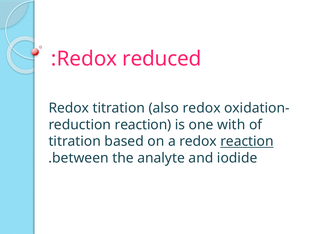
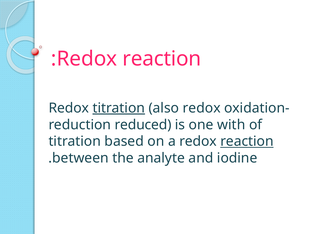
reduced at (162, 59): reduced -> reaction
titration at (119, 108) underline: none -> present
reaction at (143, 125): reaction -> reduced
iodide: iodide -> iodine
